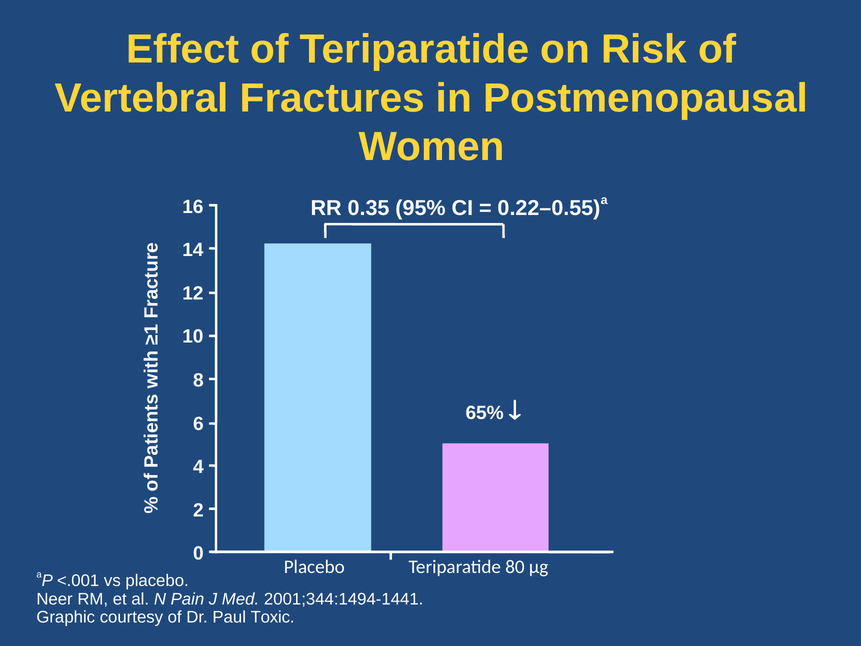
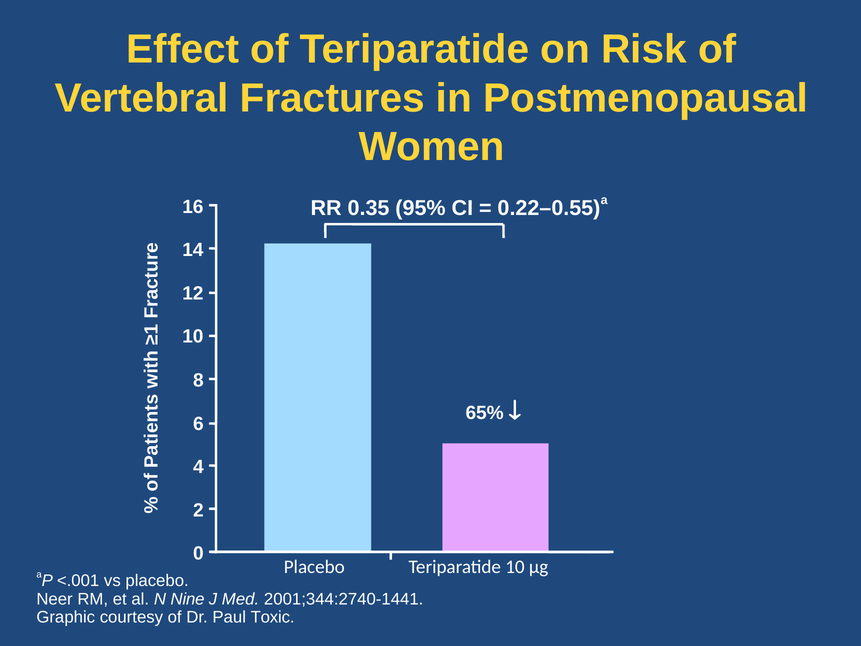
Teriparatide 80: 80 -> 10
Pain: Pain -> Nine
2001;344:1494-1441: 2001;344:1494-1441 -> 2001;344:2740-1441
